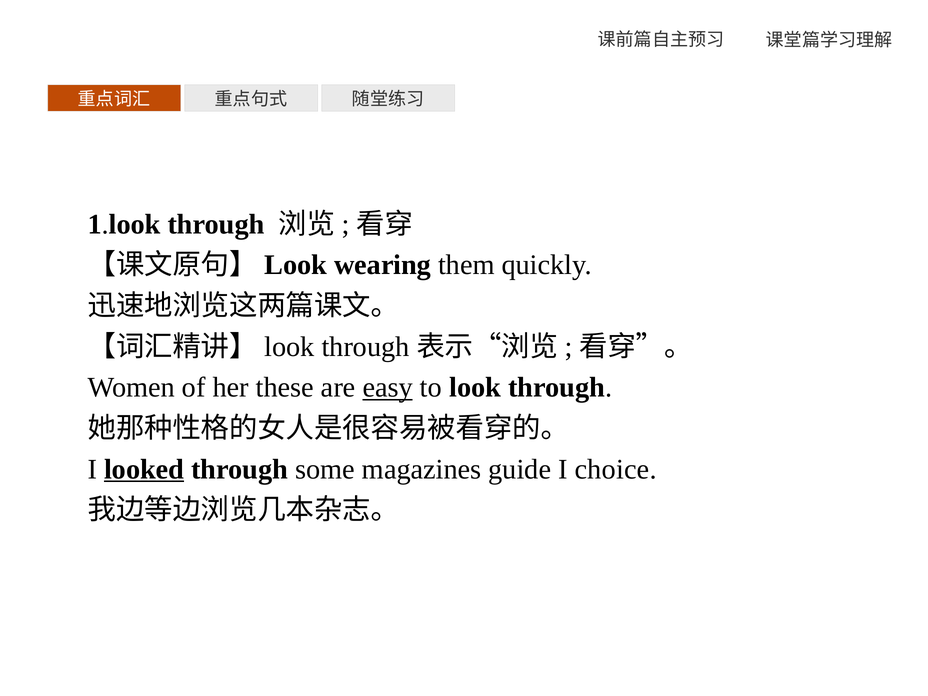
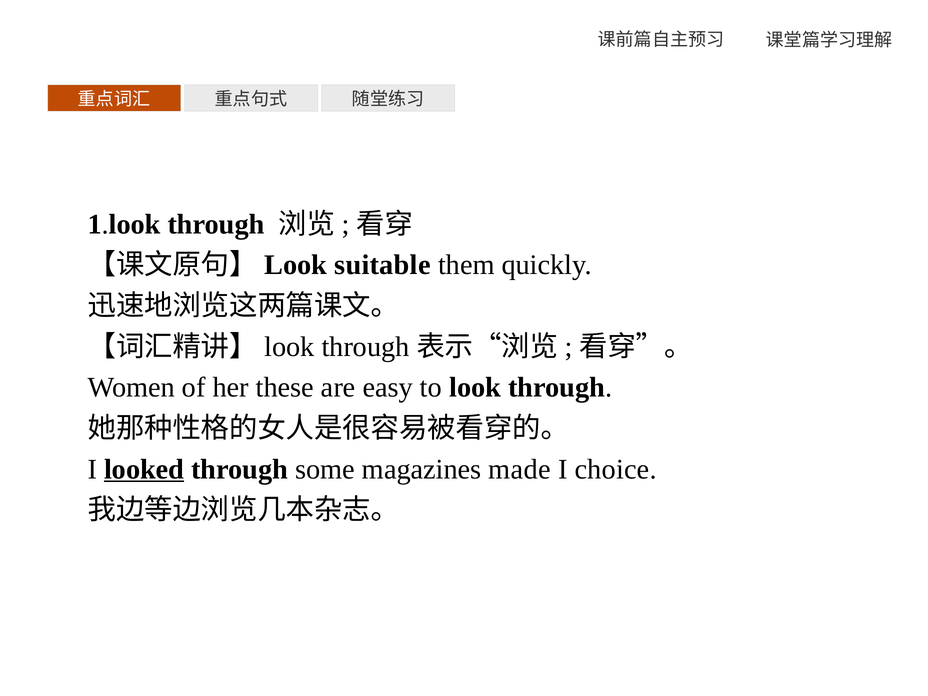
wearing: wearing -> suitable
easy underline: present -> none
guide: guide -> made
